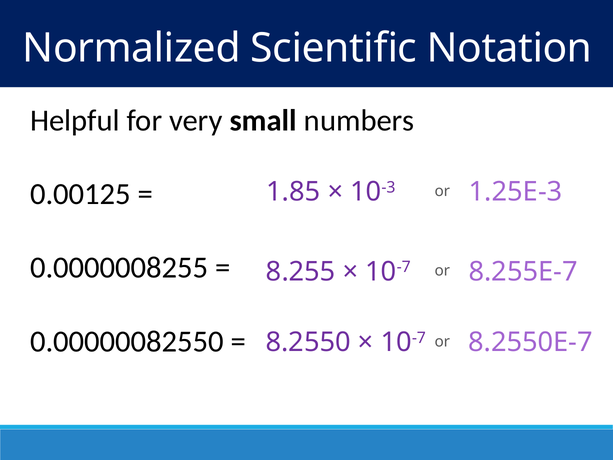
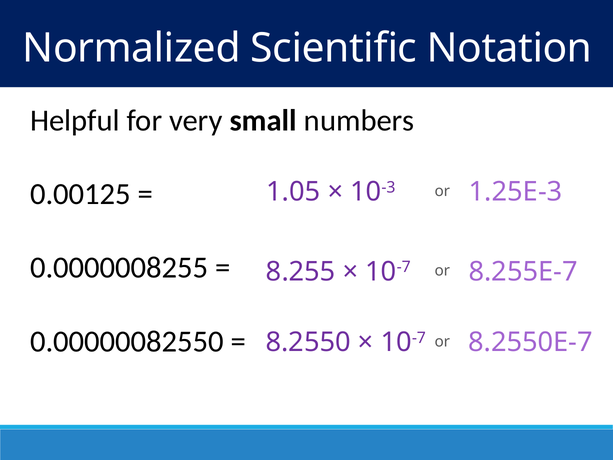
1.85: 1.85 -> 1.05
